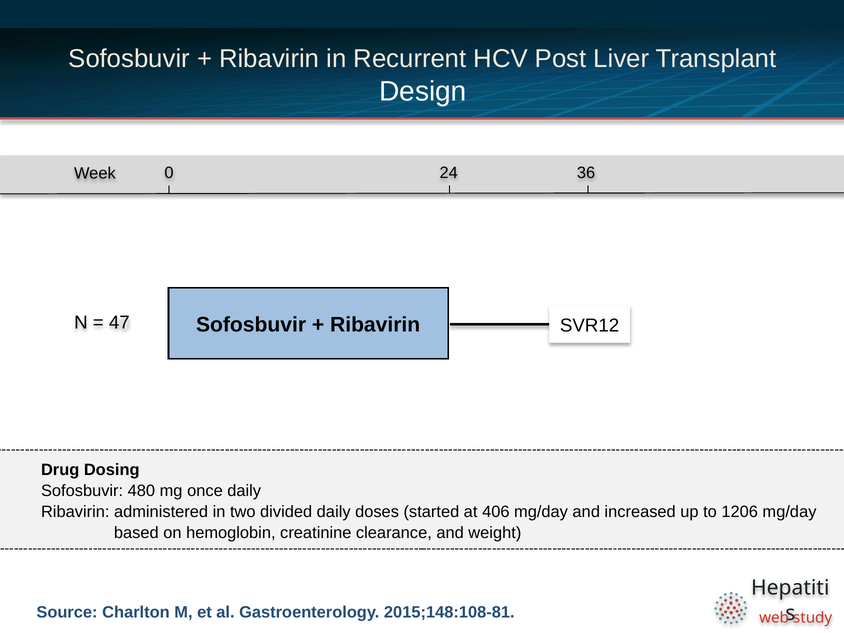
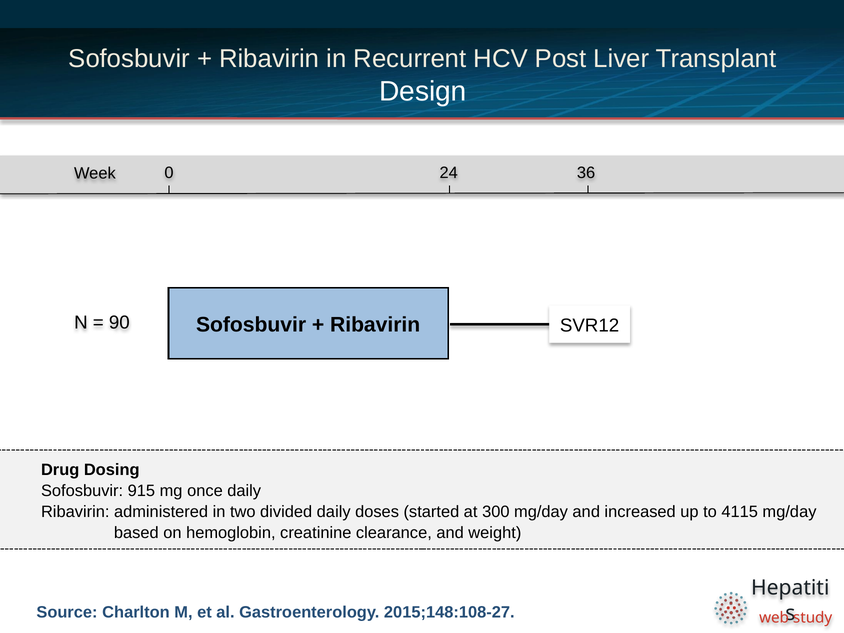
47: 47 -> 90
480: 480 -> 915
406: 406 -> 300
1206: 1206 -> 4115
2015;148:108-81: 2015;148:108-81 -> 2015;148:108-27
